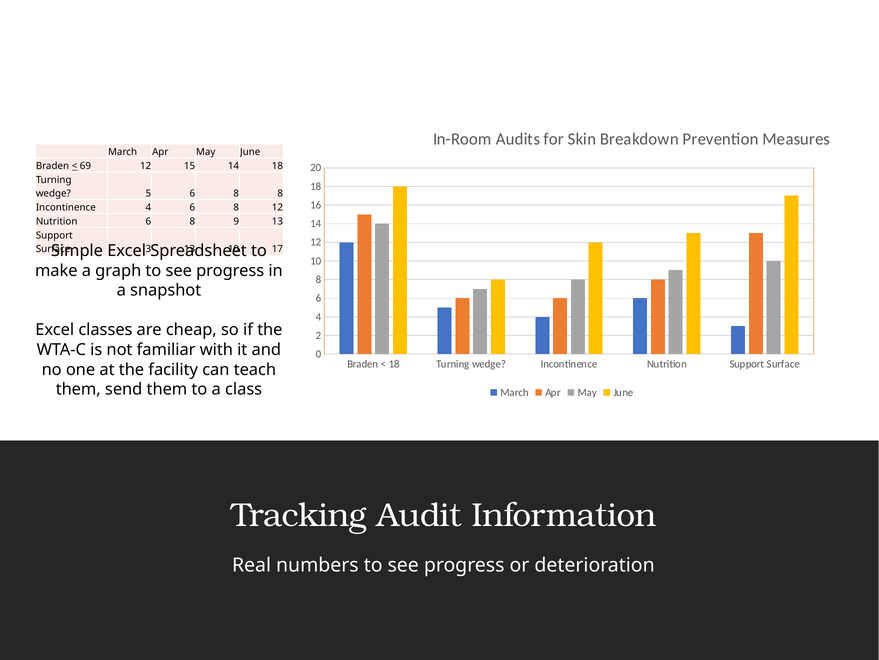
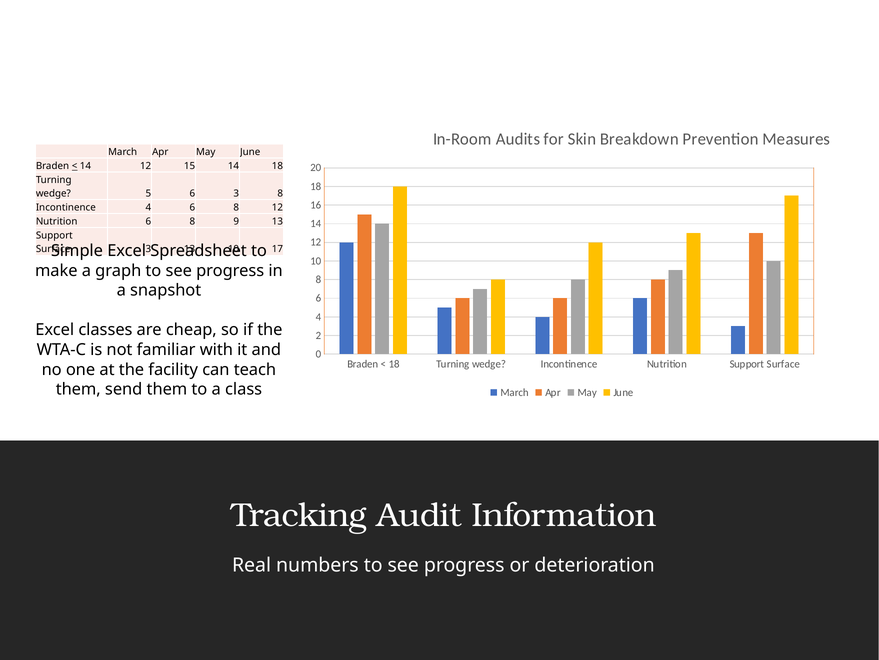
69 at (85, 166): 69 -> 14
5 6 8: 8 -> 3
